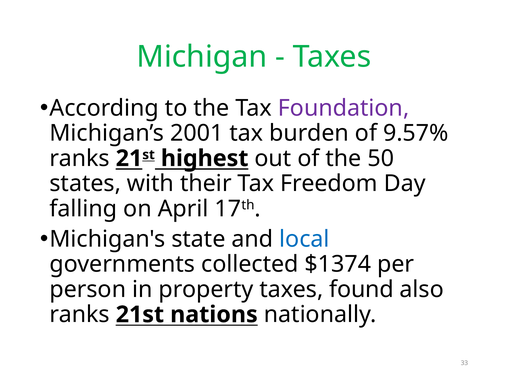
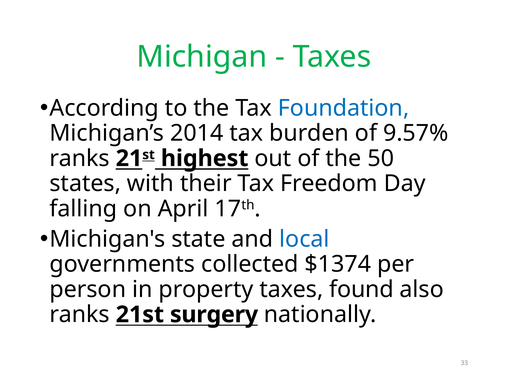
Foundation colour: purple -> blue
2001: 2001 -> 2014
nations: nations -> surgery
